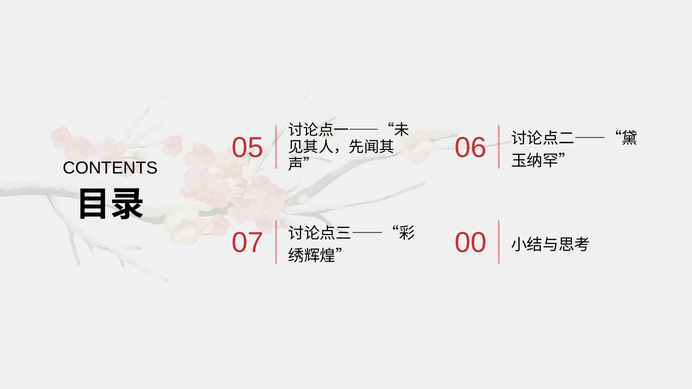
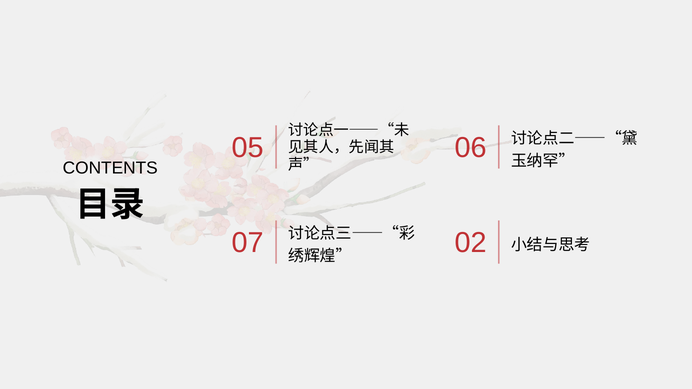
00: 00 -> 02
